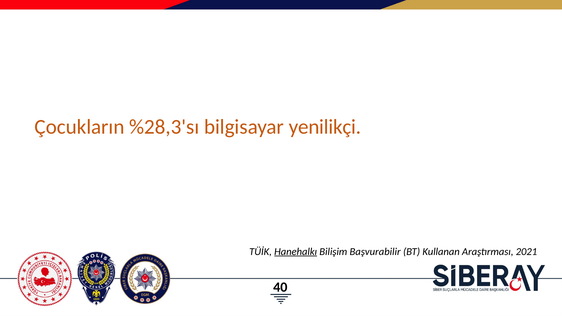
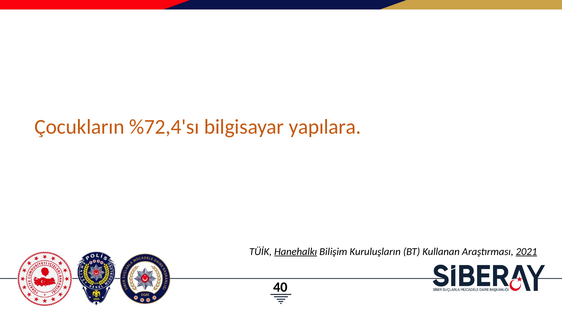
%28,3'sı: %28,3'sı -> %72,4'sı
yenilikçi: yenilikçi -> yapılara
Başvurabilir: Başvurabilir -> Kuruluşların
2021 underline: none -> present
